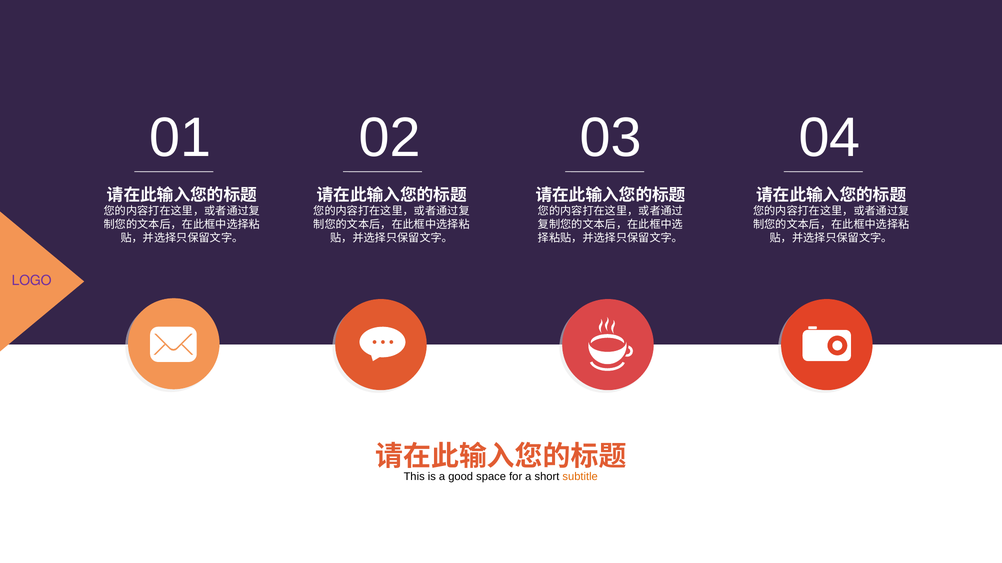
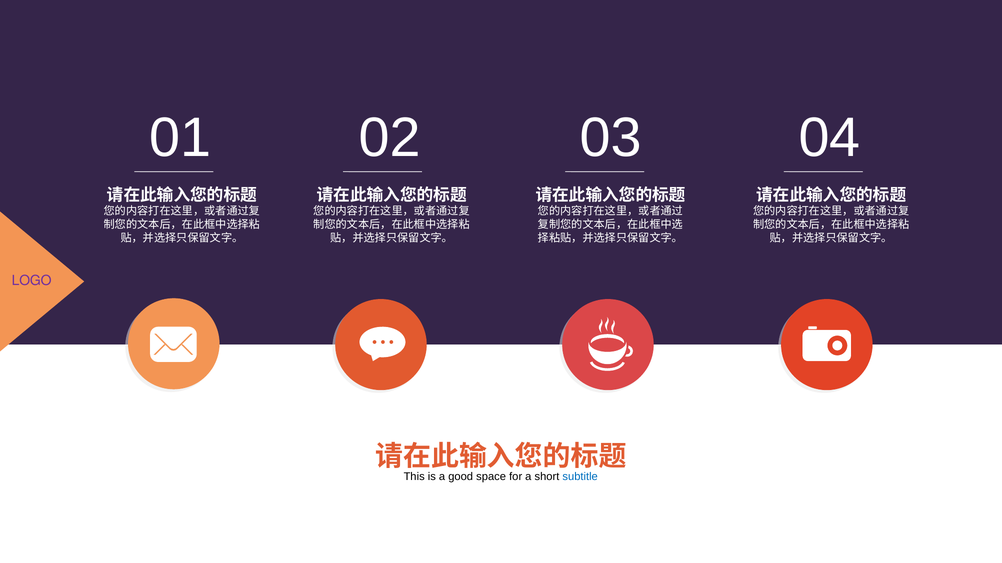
subtitle colour: orange -> blue
